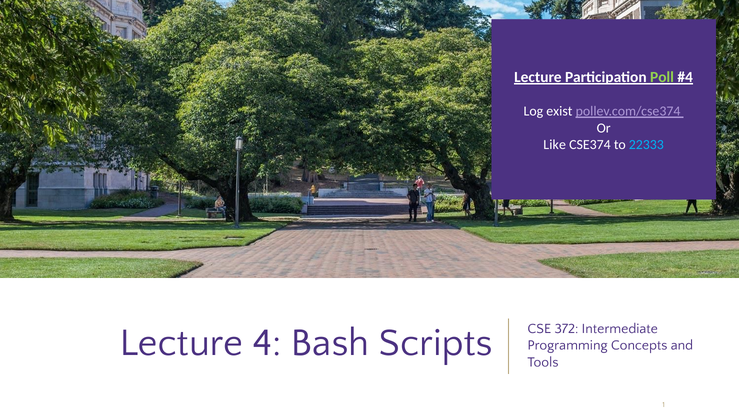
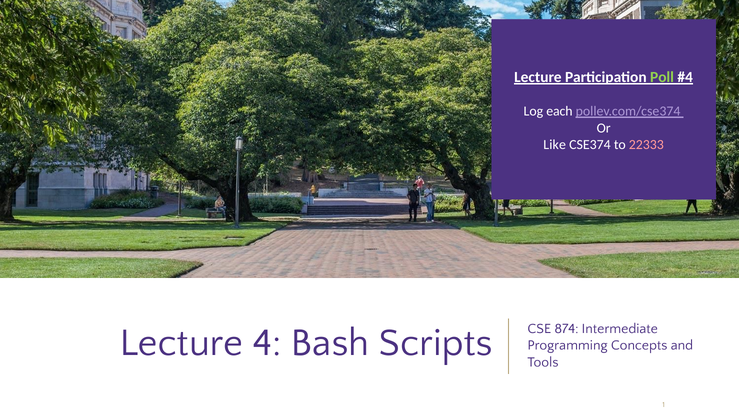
exist: exist -> each
22333 colour: light blue -> pink
372: 372 -> 874
